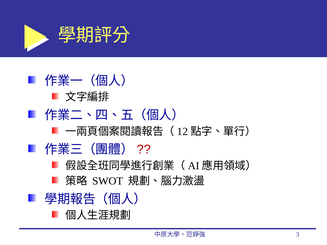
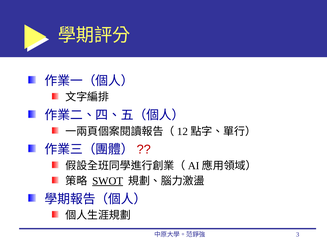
SWOT underline: none -> present
